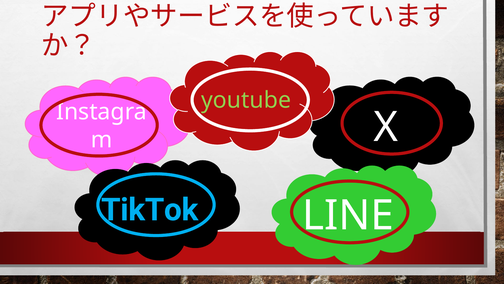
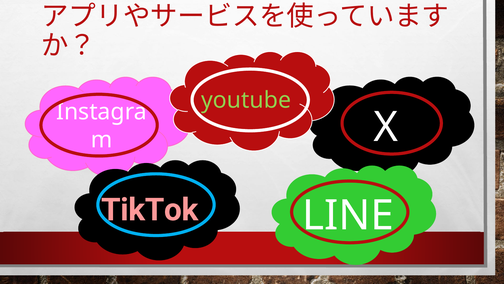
TikTok colour: light blue -> pink
